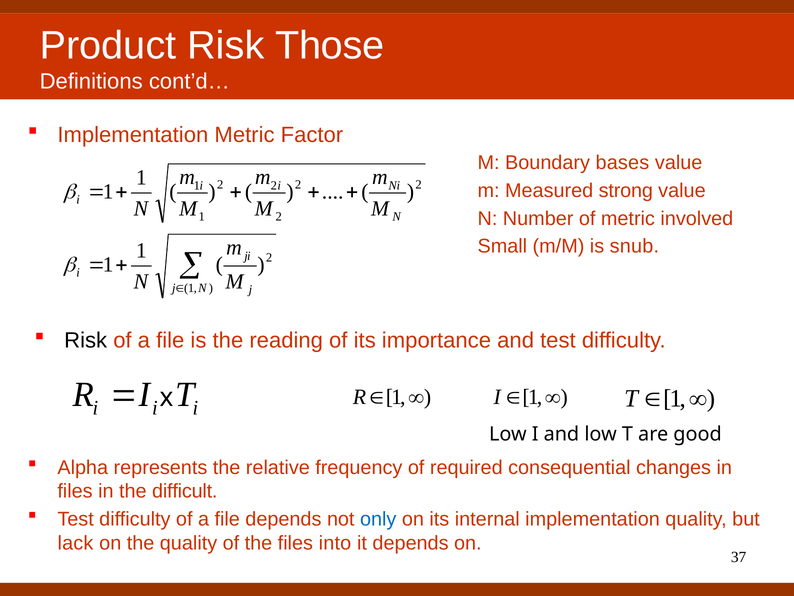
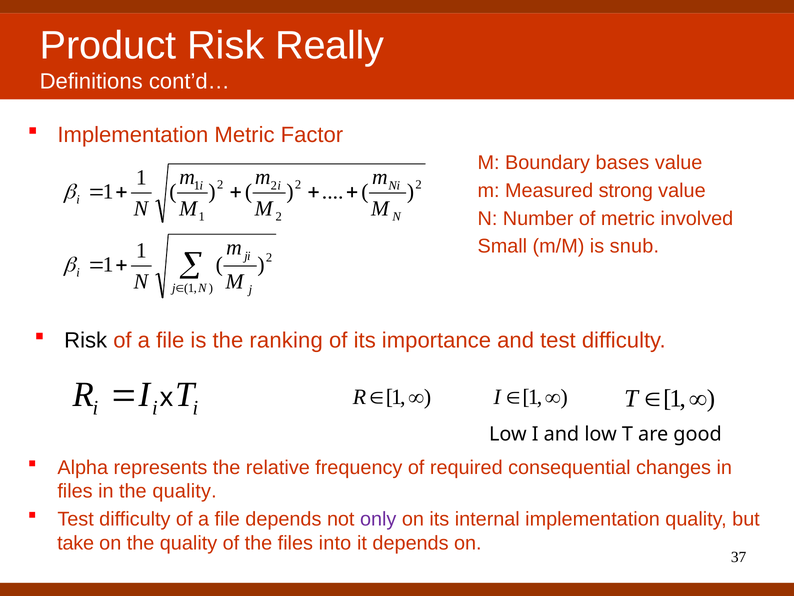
Those: Those -> Really
reading: reading -> ranking
in the difficult: difficult -> quality
only colour: blue -> purple
lack: lack -> take
